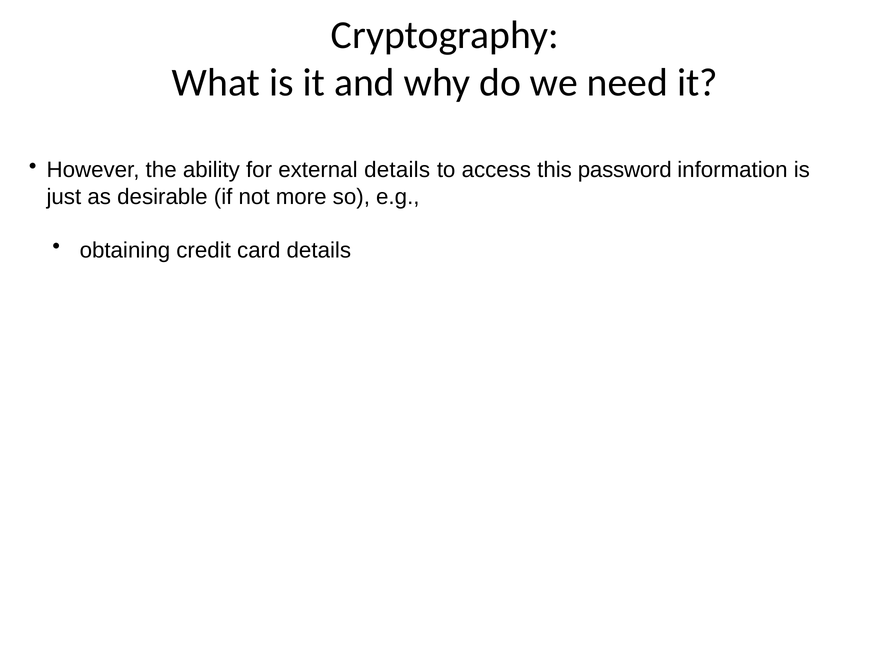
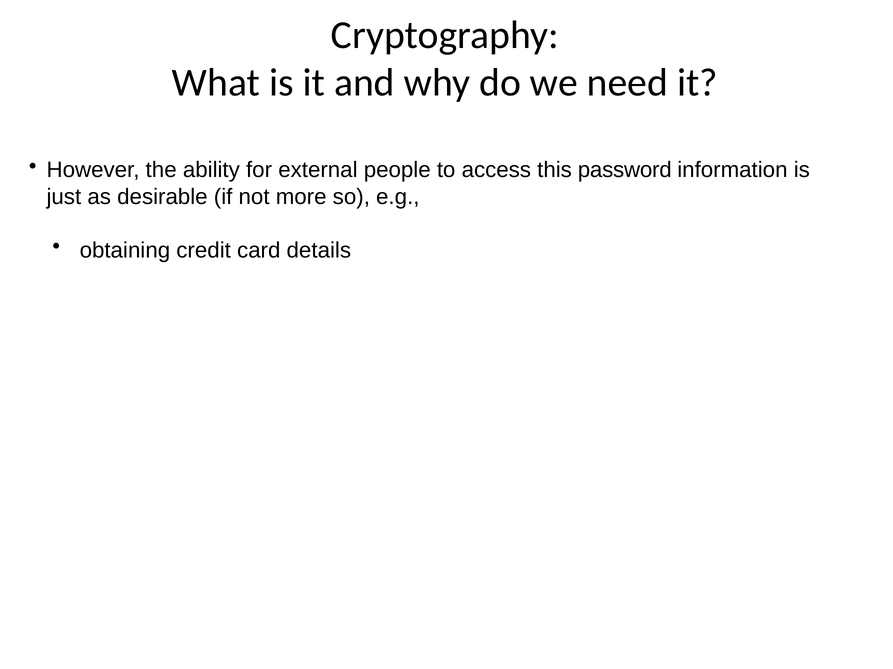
external details: details -> people
